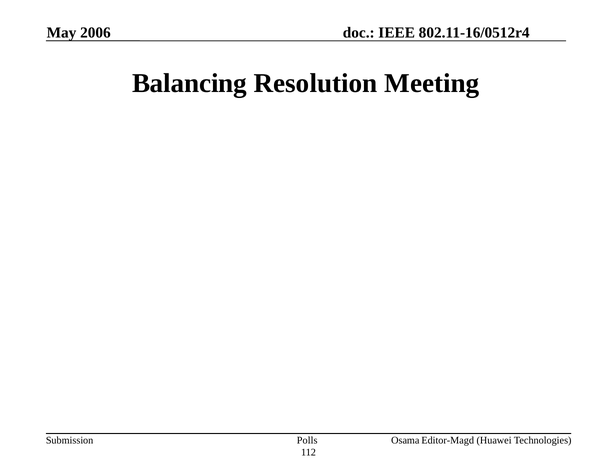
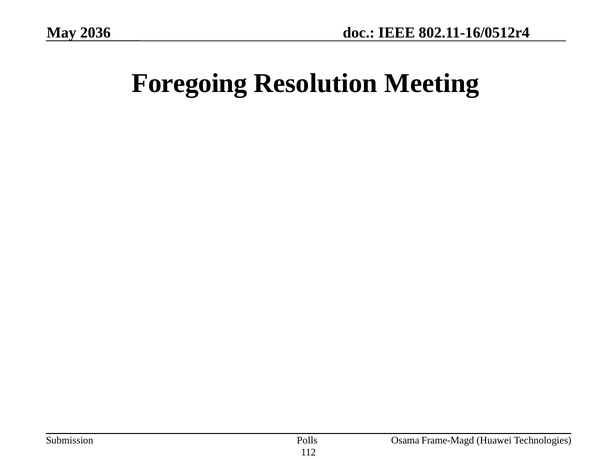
2006: 2006 -> 2036
Balancing: Balancing -> Foregoing
Editor-Magd: Editor-Magd -> Frame-Magd
